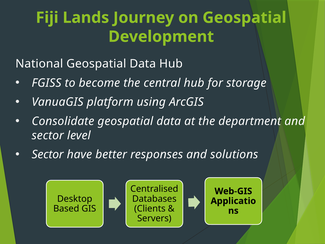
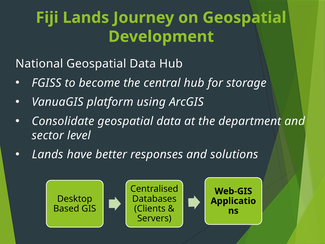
Sector at (48, 154): Sector -> Lands
